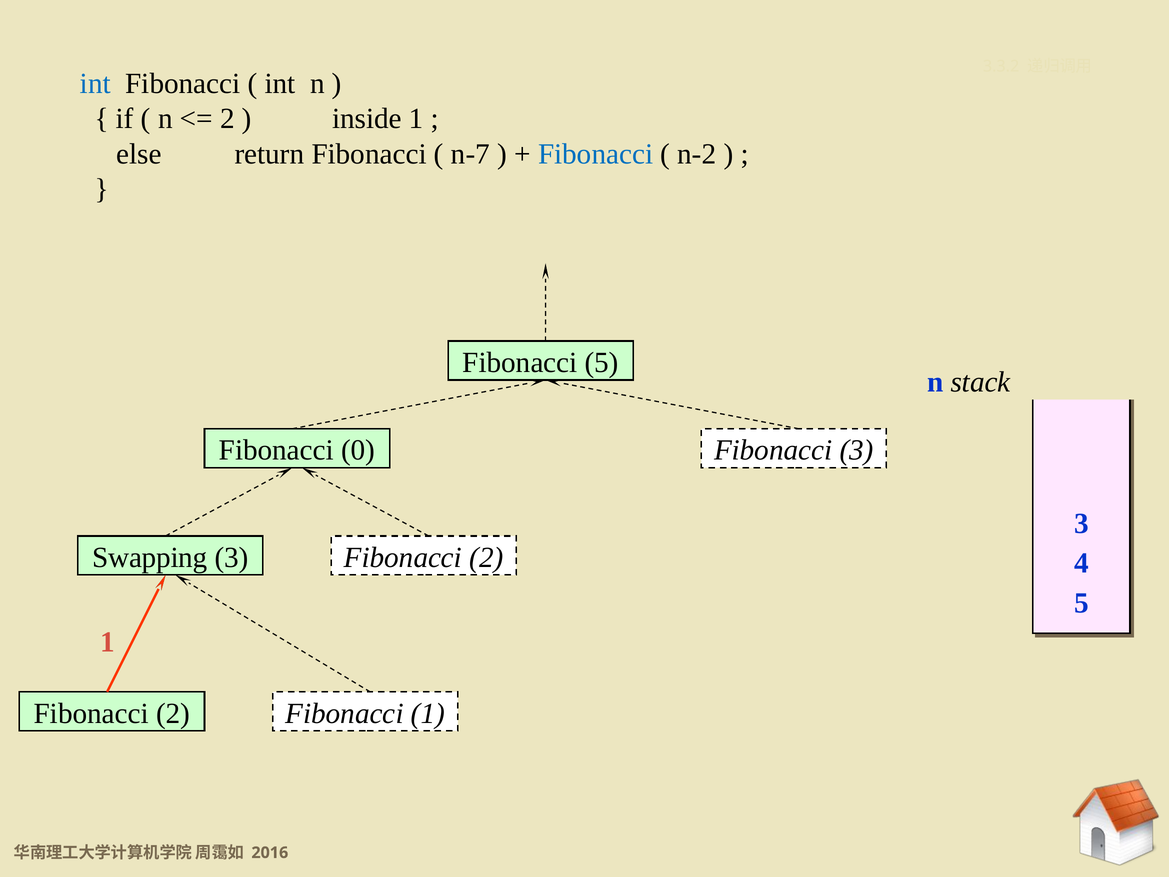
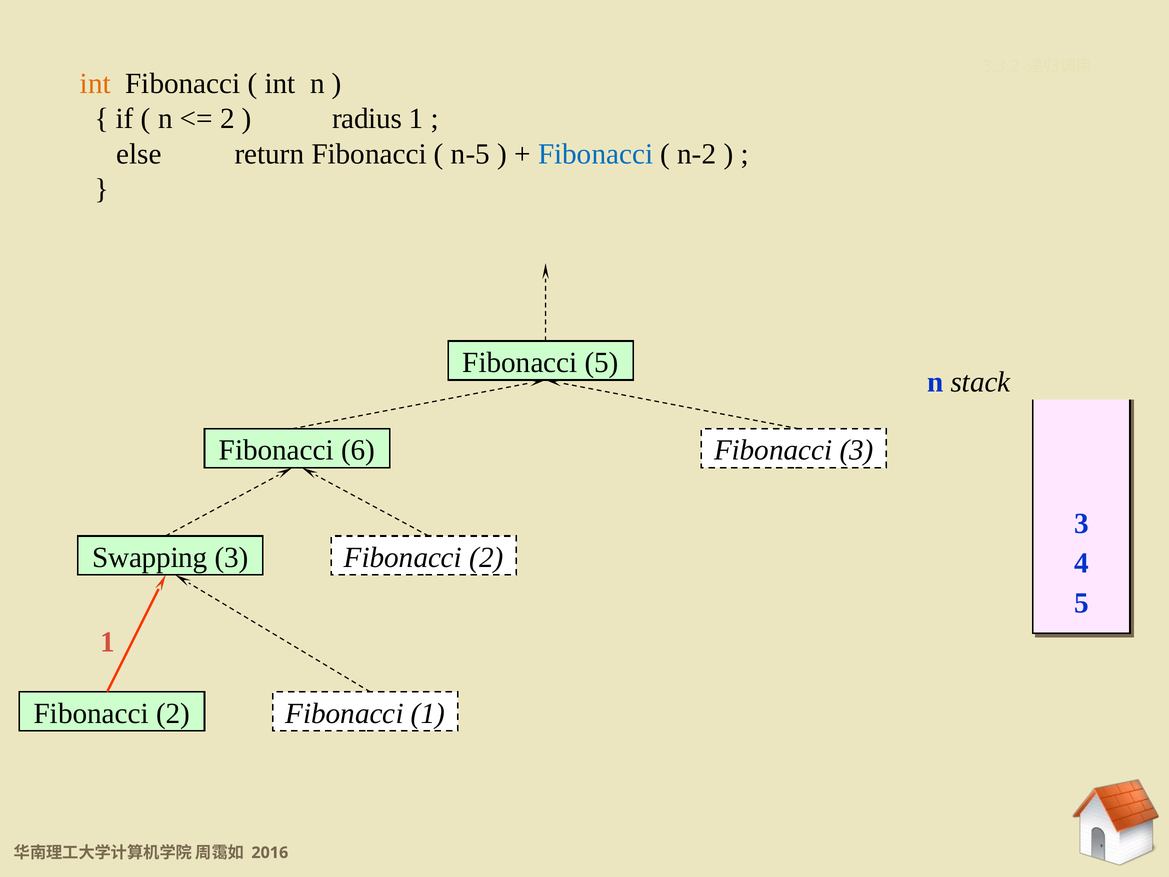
int at (95, 84) colour: blue -> orange
inside: inside -> radius
n-7: n-7 -> n-5
0: 0 -> 6
